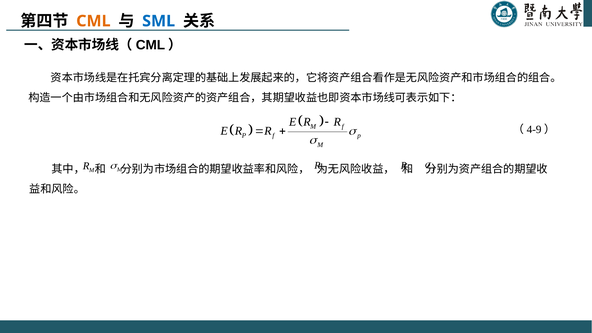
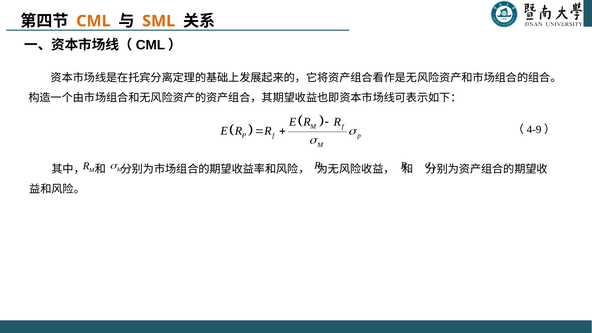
SML colour: blue -> orange
